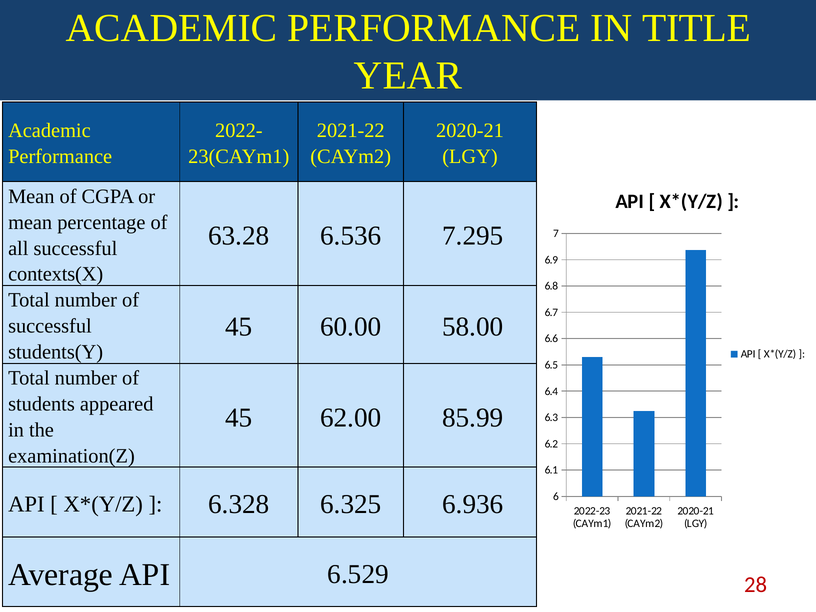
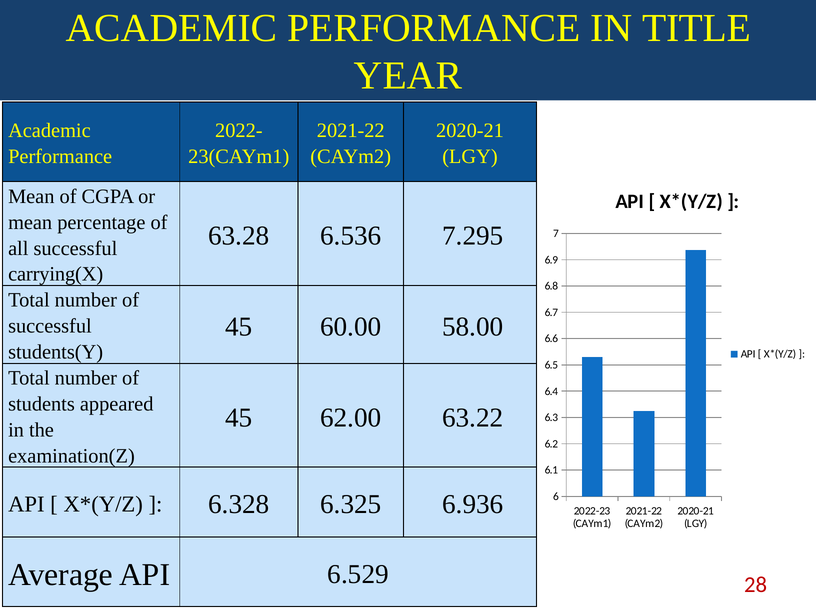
contexts(X: contexts(X -> carrying(X
85.99: 85.99 -> 63.22
